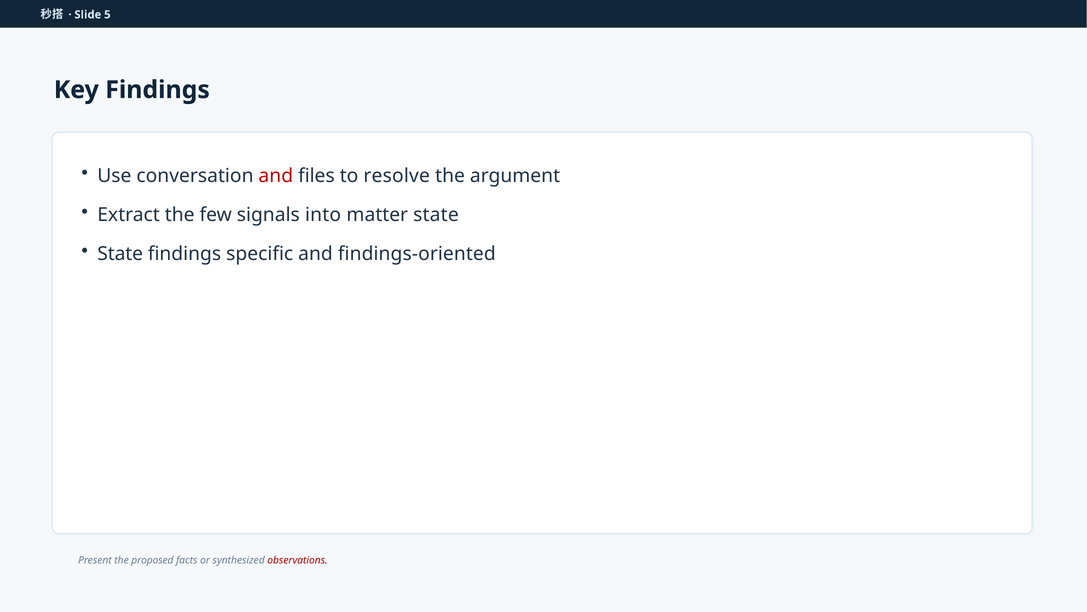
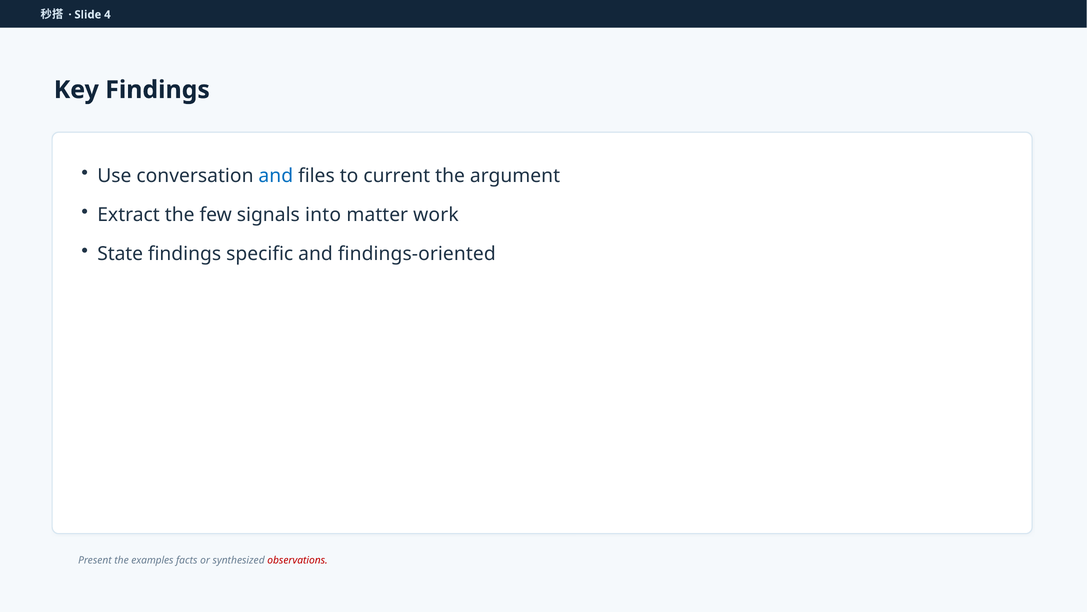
5: 5 -> 4
and at (276, 176) colour: red -> blue
resolve: resolve -> current
matter state: state -> work
proposed: proposed -> examples
